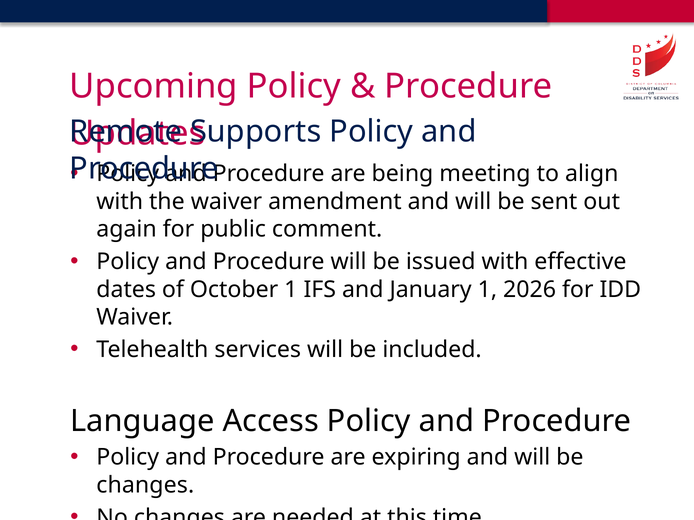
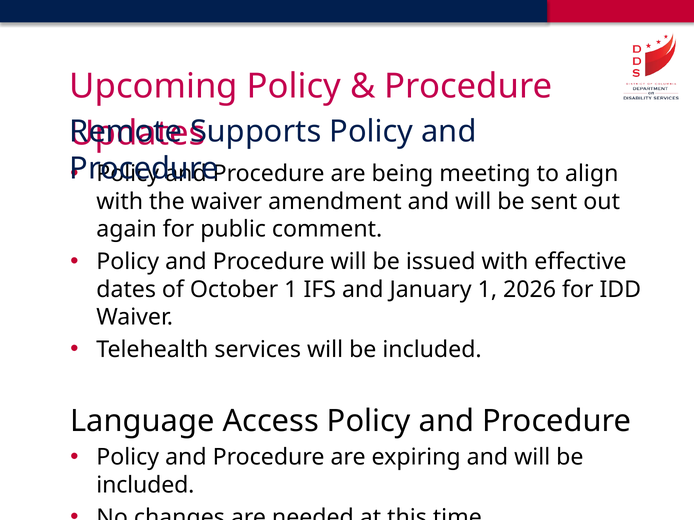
changes at (145, 486): changes -> included
